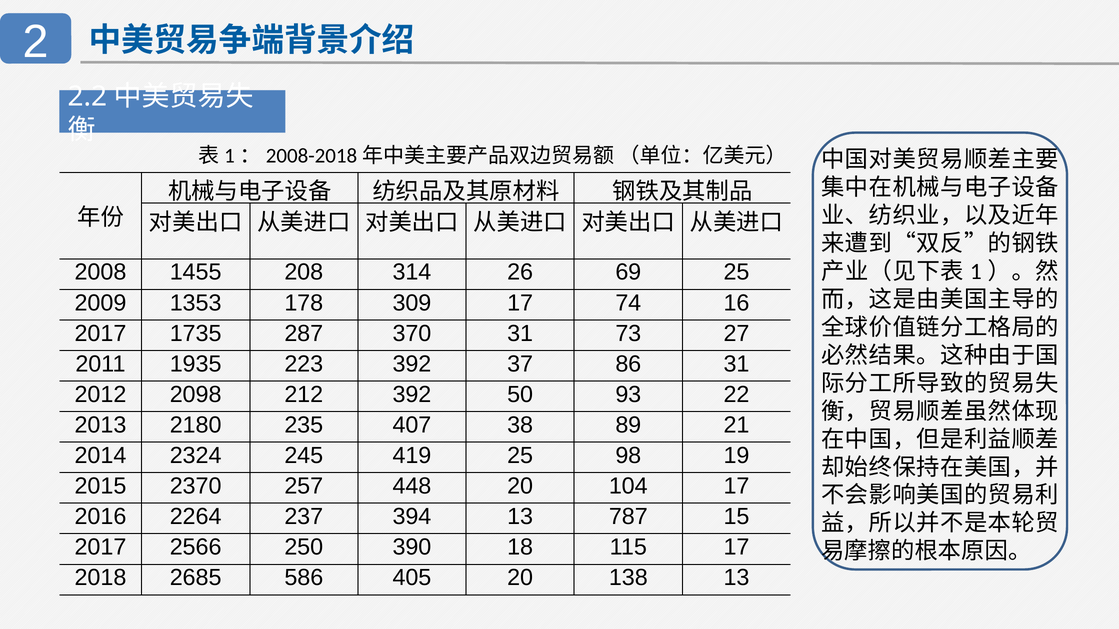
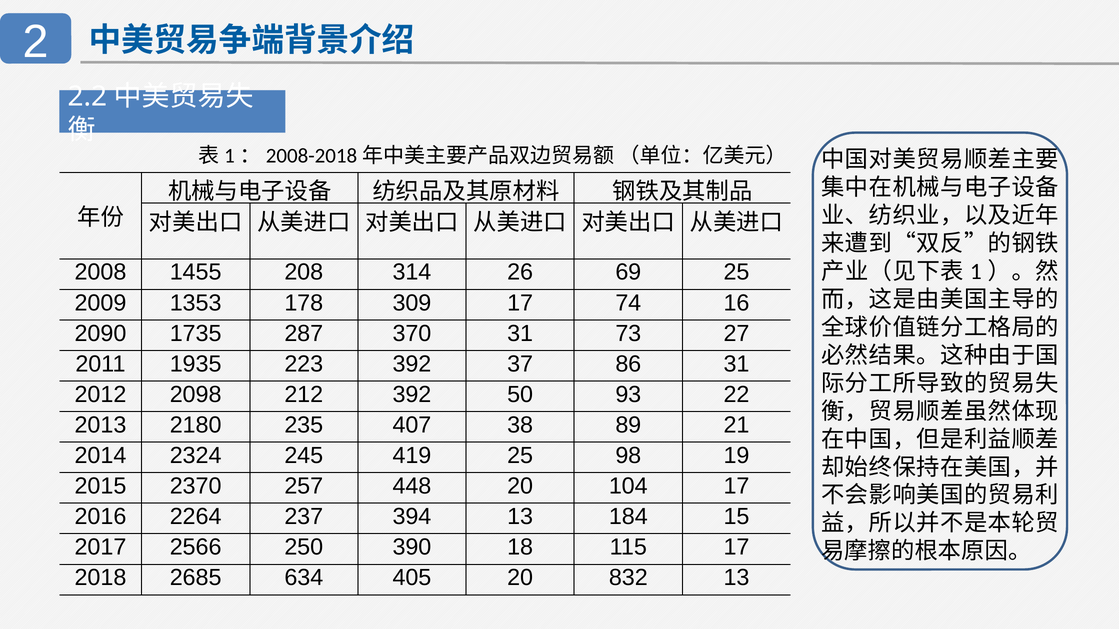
2017 at (100, 334): 2017 -> 2090
787: 787 -> 184
586: 586 -> 634
138: 138 -> 832
